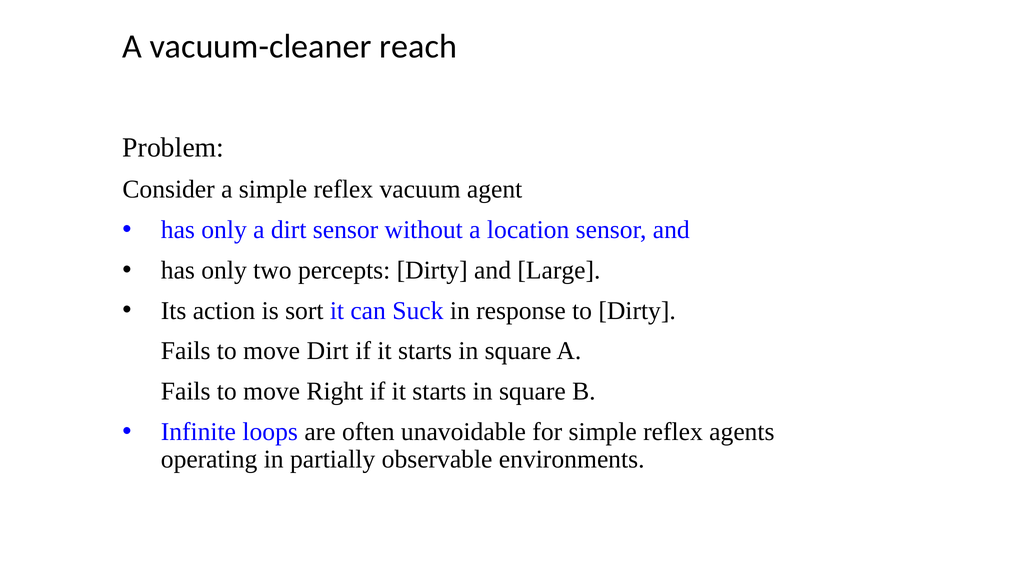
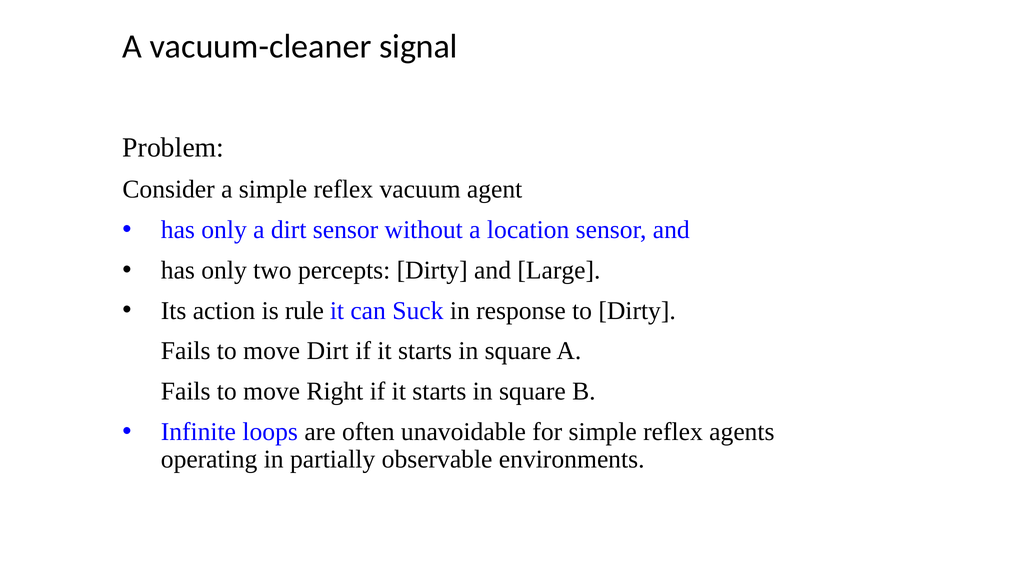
reach: reach -> signal
sort: sort -> rule
